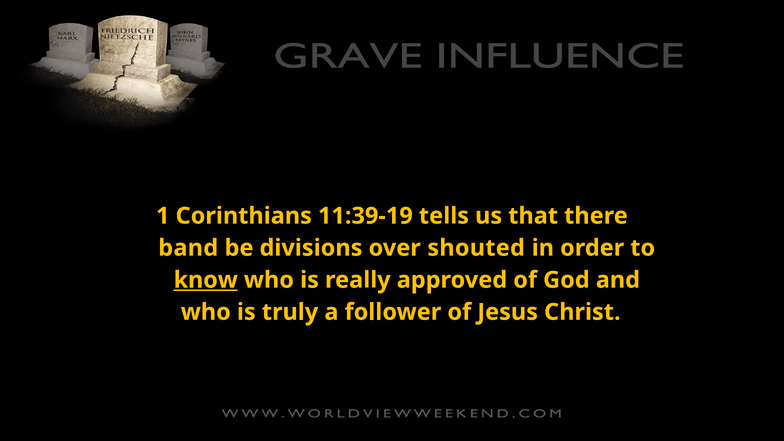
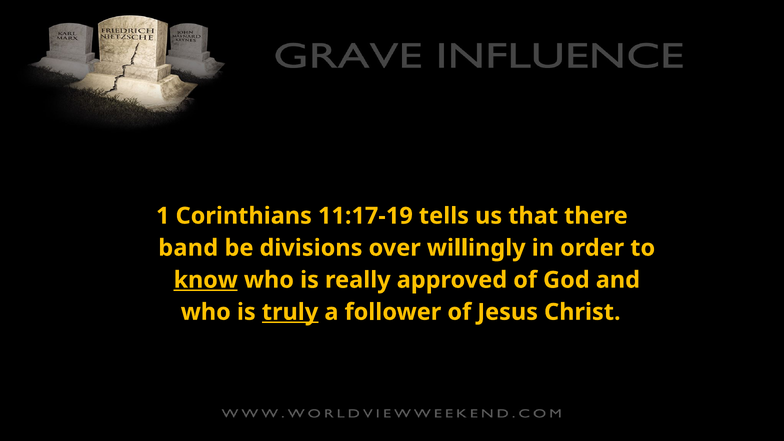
11:39-19: 11:39-19 -> 11:17-19
shouted: shouted -> willingly
truly underline: none -> present
